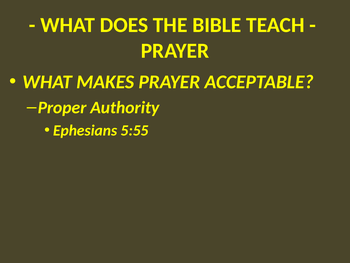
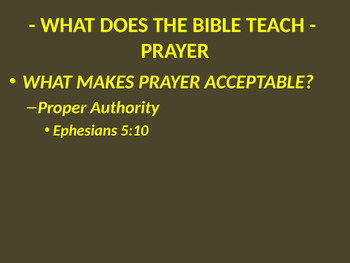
5:55: 5:55 -> 5:10
